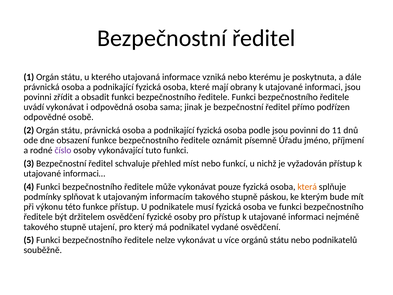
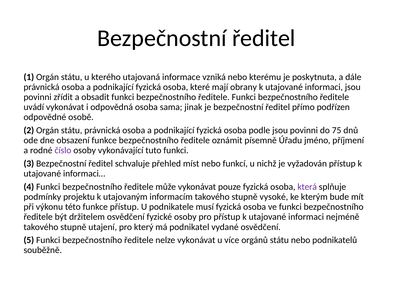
11: 11 -> 75
která colour: orange -> purple
splňovat: splňovat -> projektu
páskou: páskou -> vysoké
